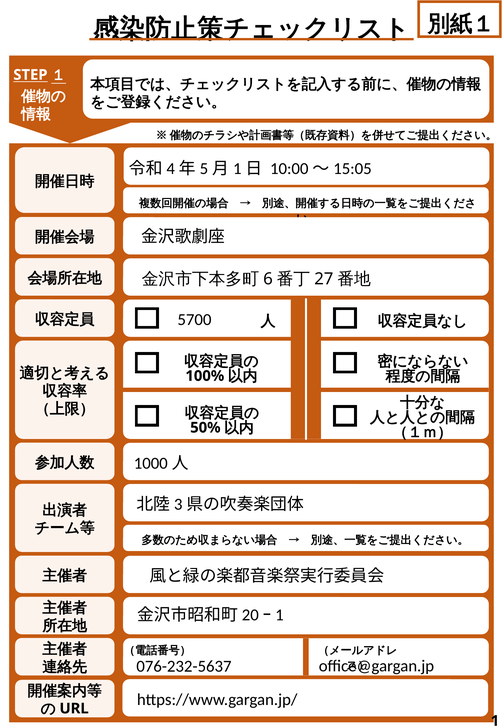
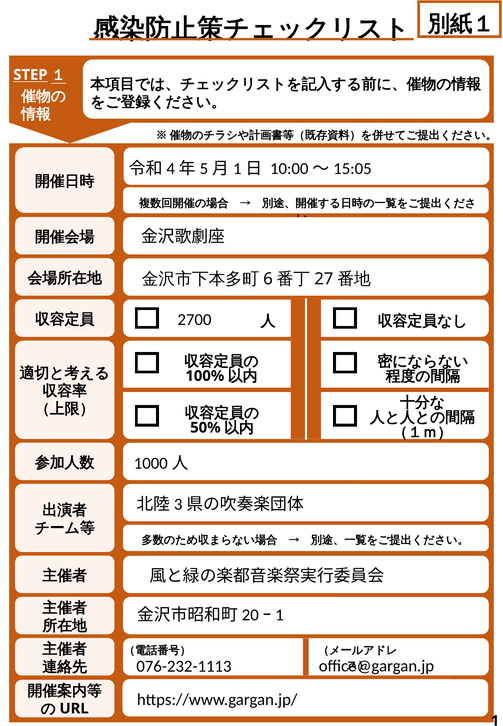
5700: 5700 -> 2700
076-232-5637: 076-232-5637 -> 076-232-1113
